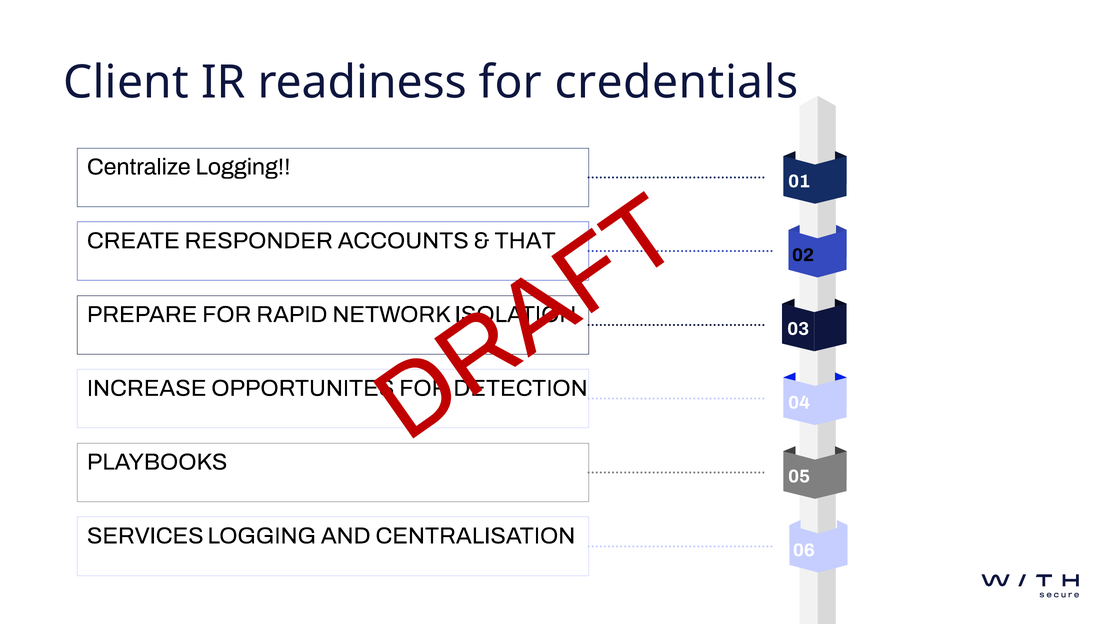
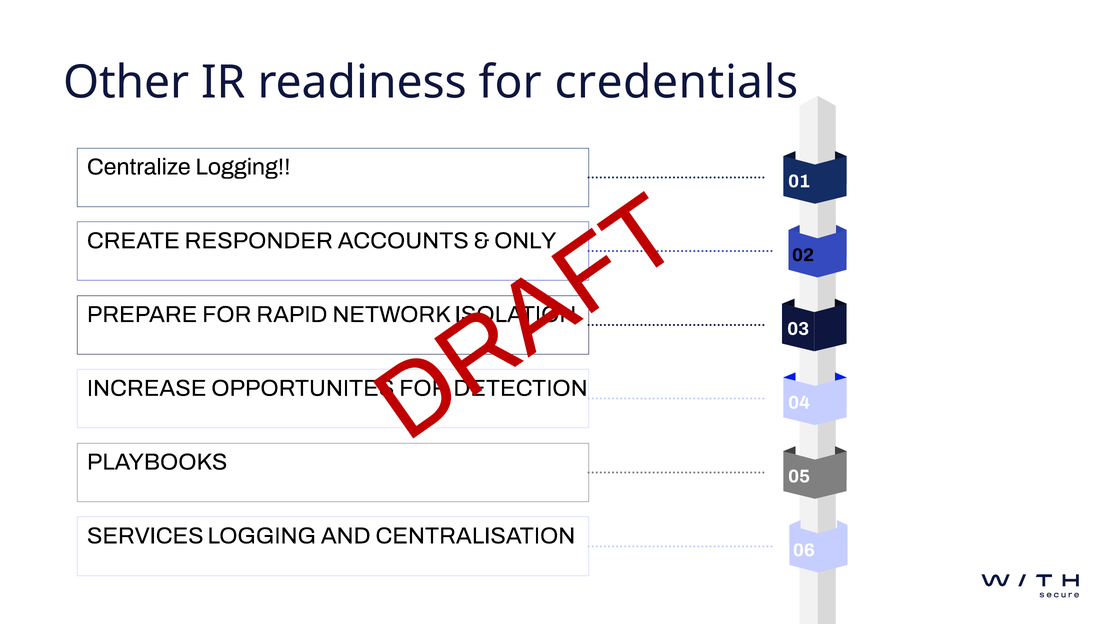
Client: Client -> Other
THAT: THAT -> ONLY
